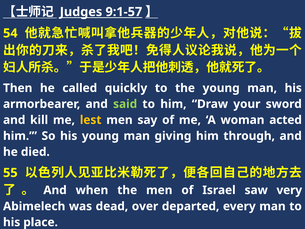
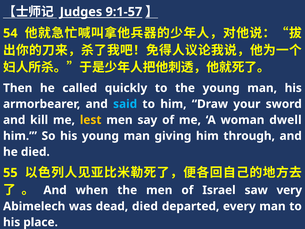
said colour: light green -> light blue
acted: acted -> dwell
dead over: over -> died
